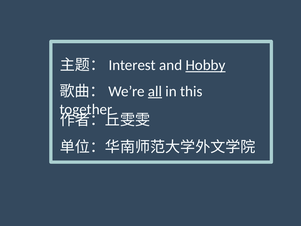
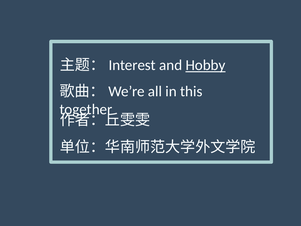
all underline: present -> none
